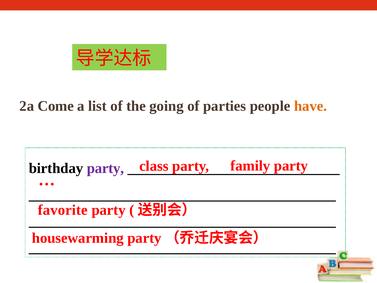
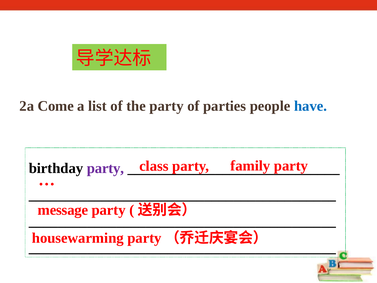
the going: going -> party
have colour: orange -> blue
favorite: favorite -> message
